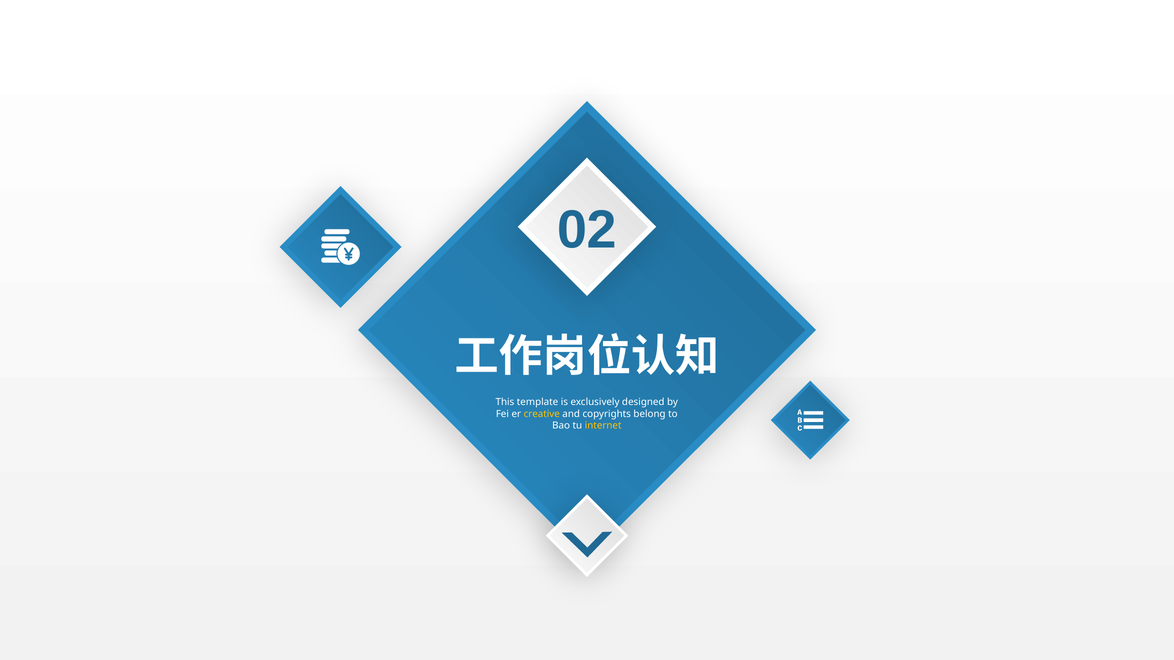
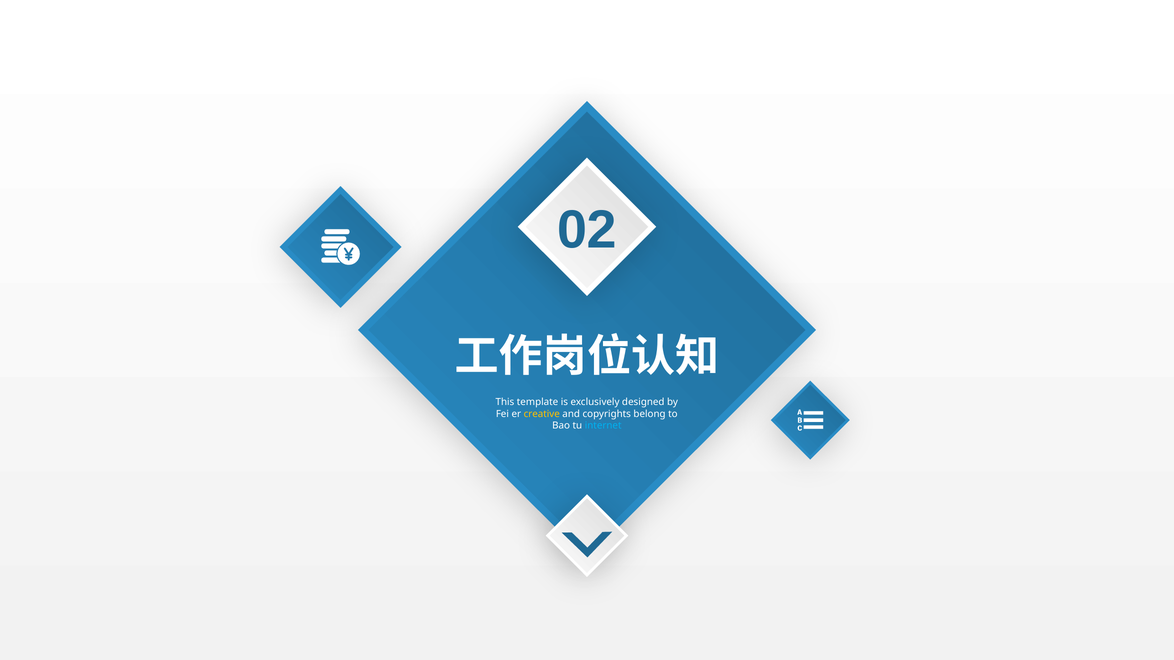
internet colour: yellow -> light blue
